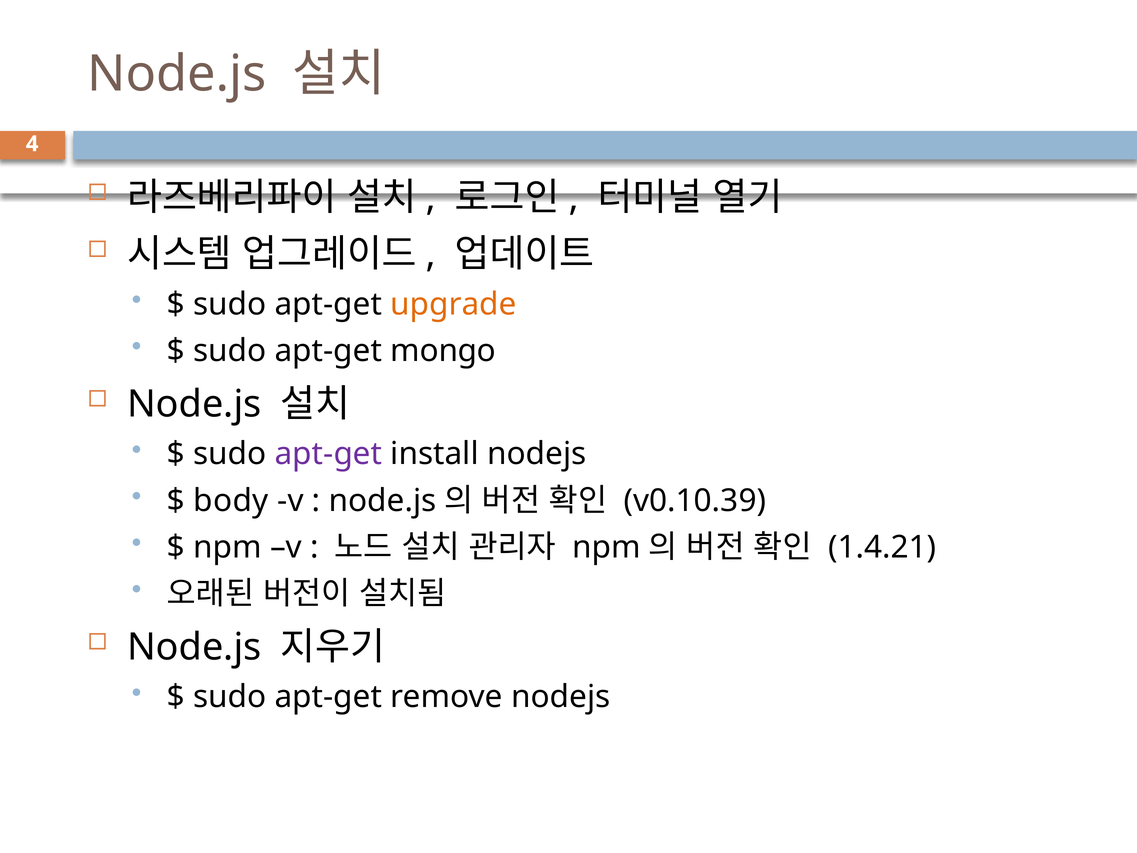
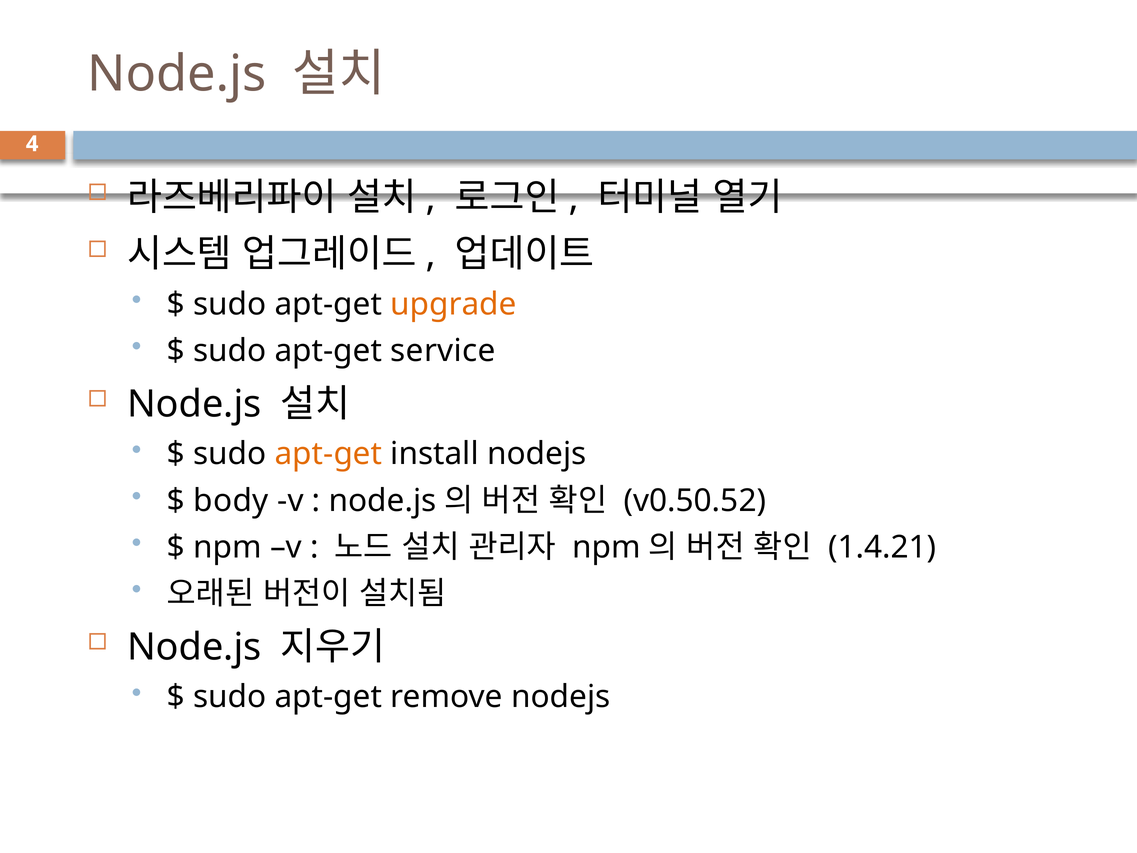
mongo: mongo -> service
apt-get at (328, 454) colour: purple -> orange
v0.10.39: v0.10.39 -> v0.50.52
